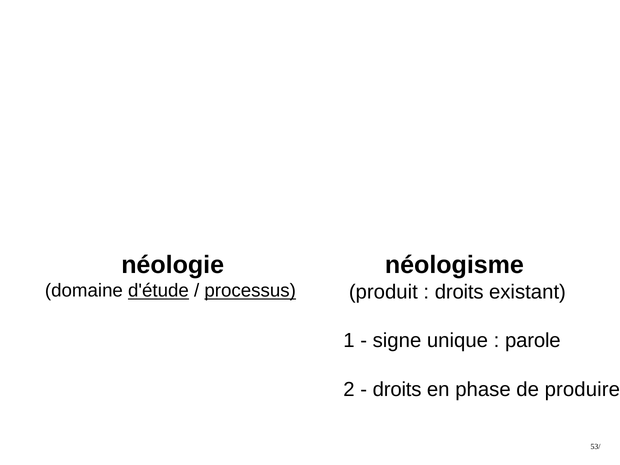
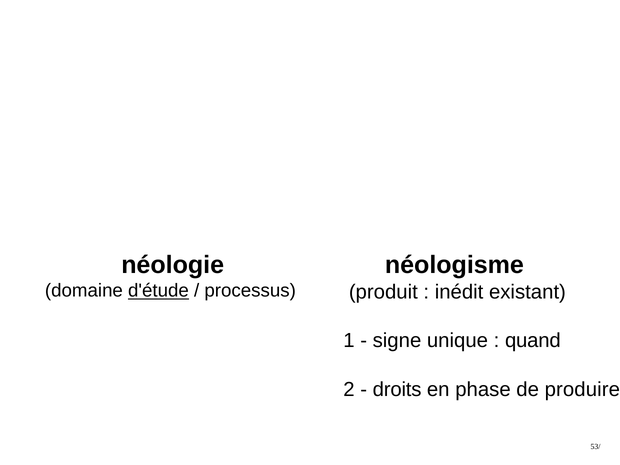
processus underline: present -> none
droits at (459, 292): droits -> inédit
parole: parole -> quand
